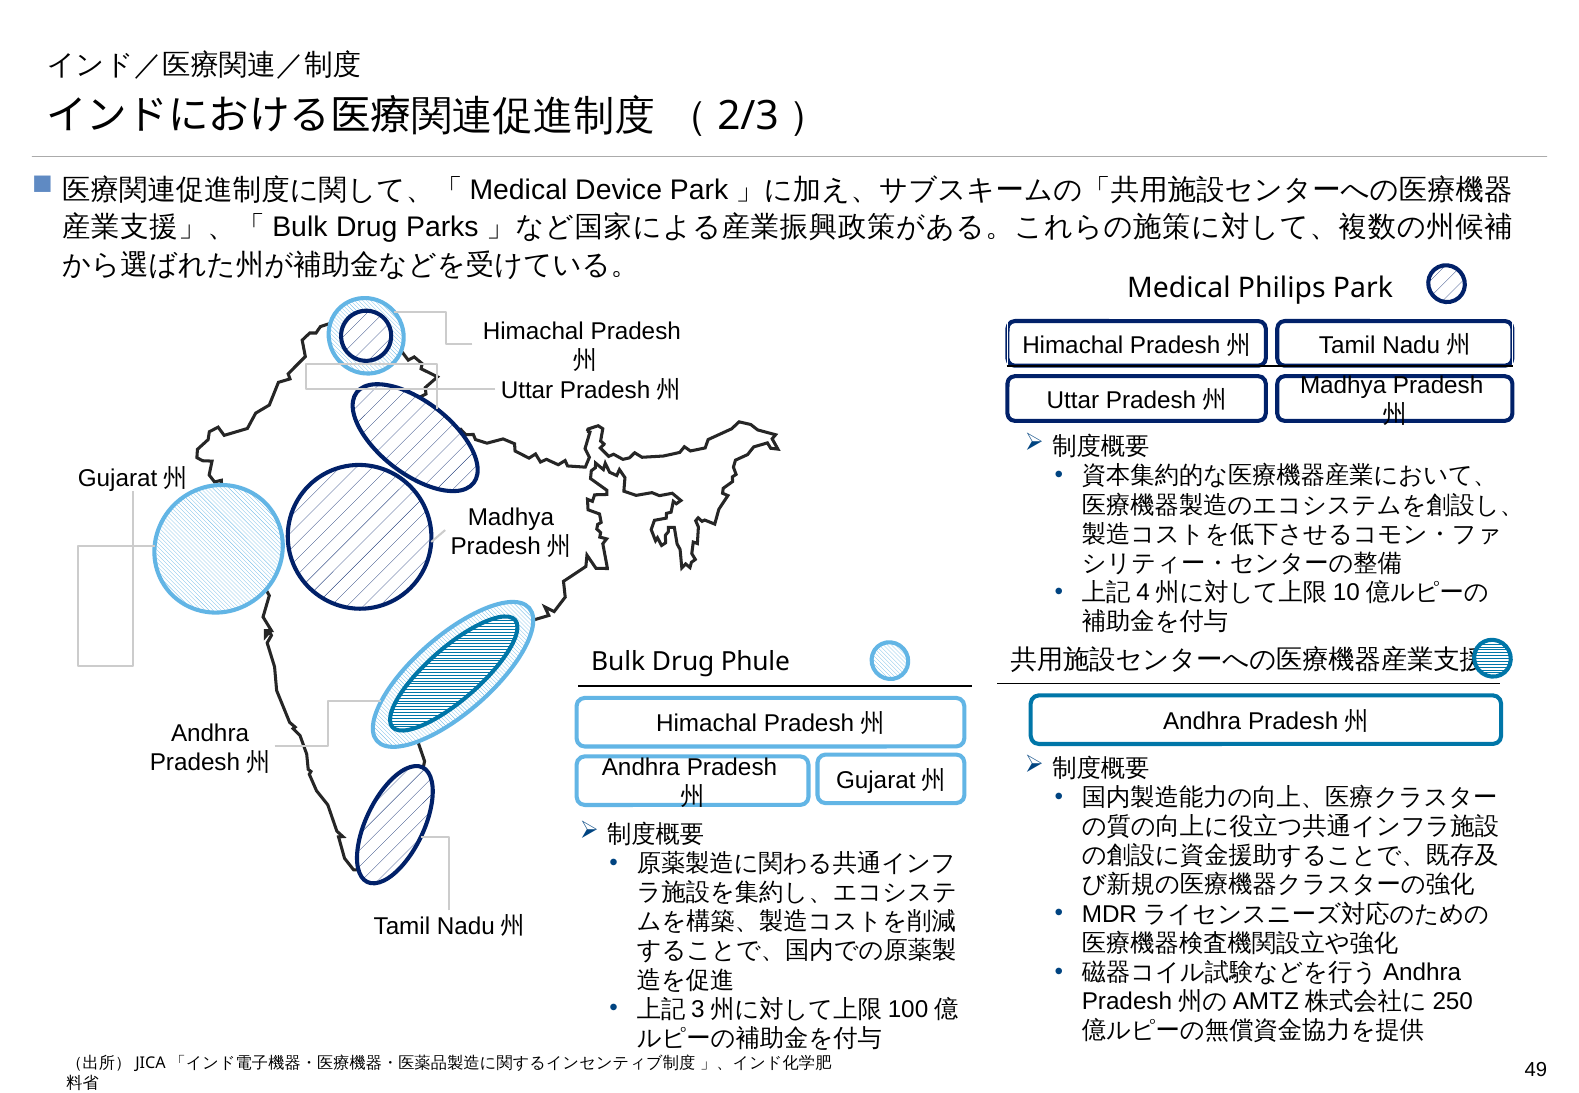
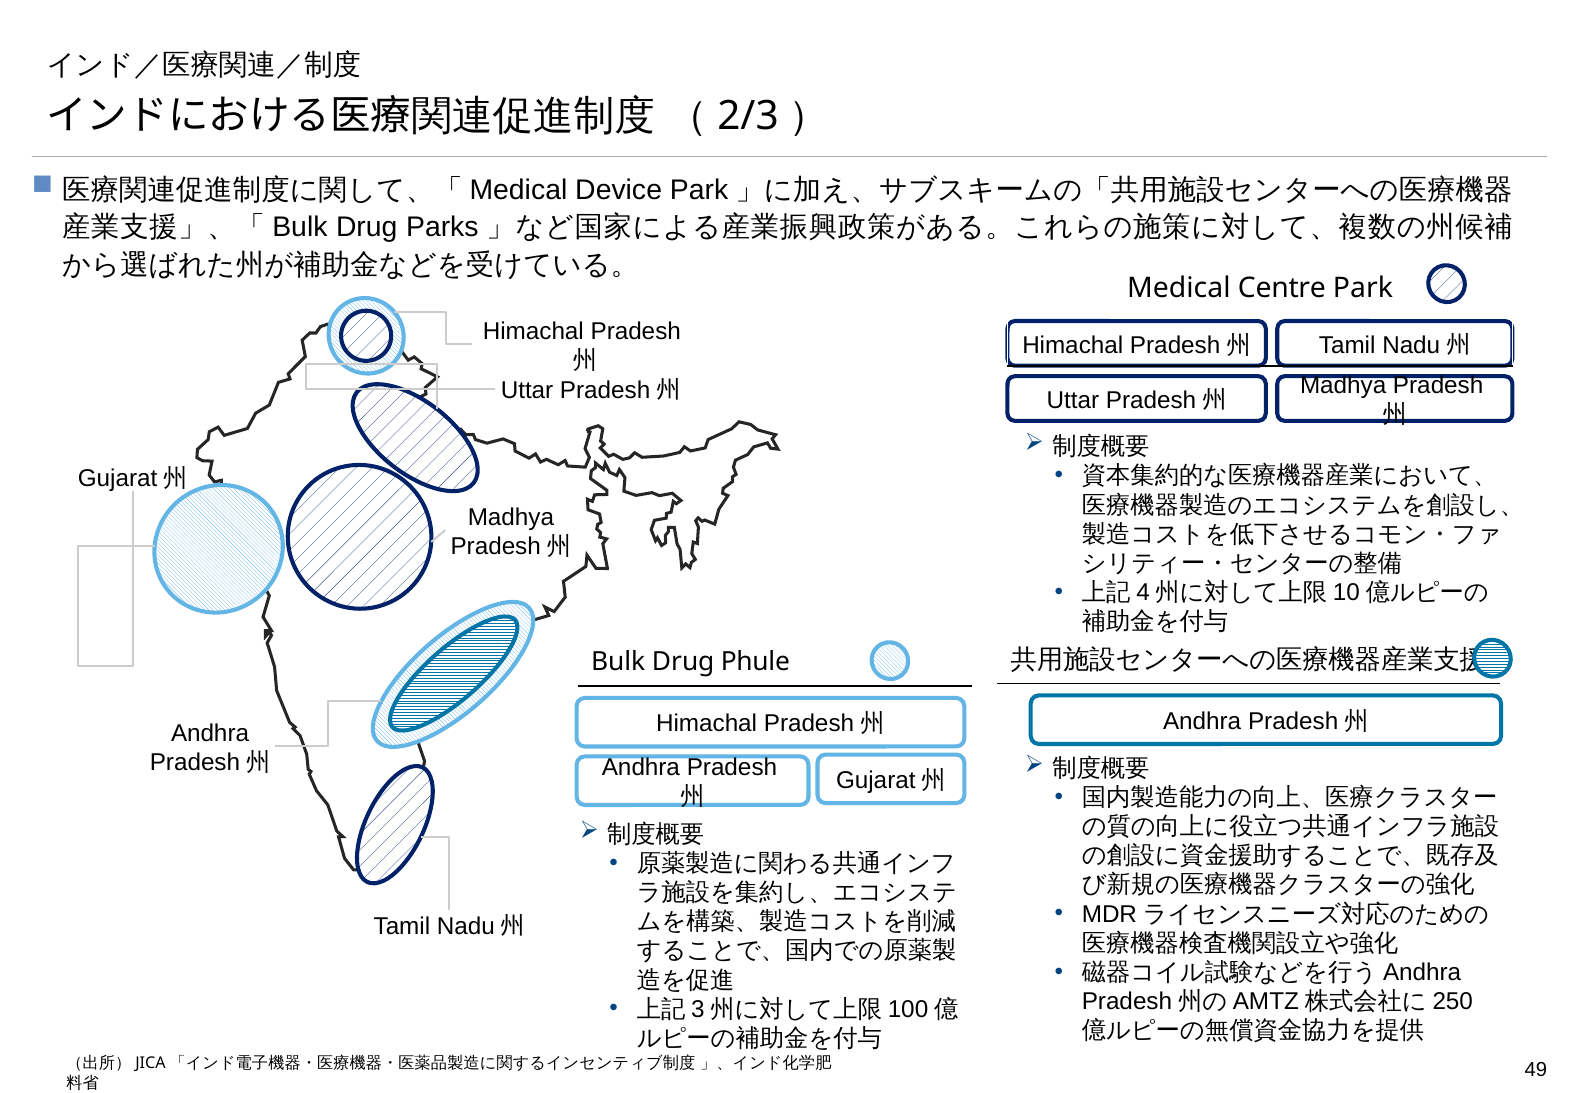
Philips: Philips -> Centre
